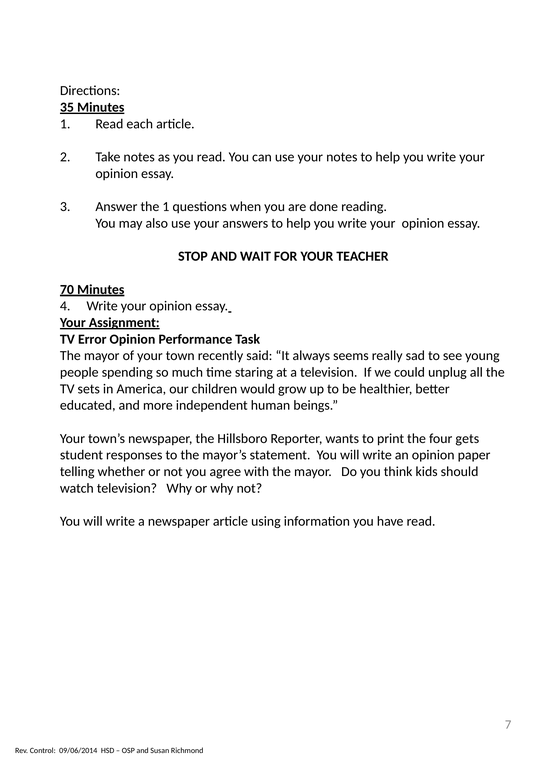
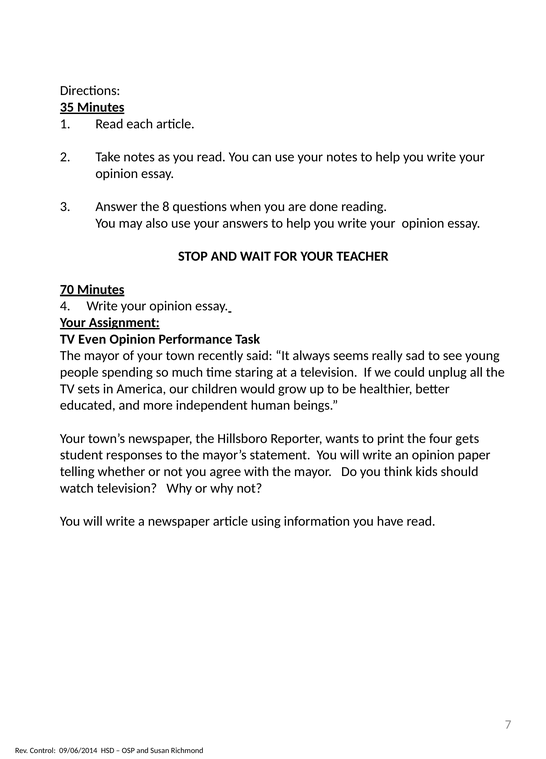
the 1: 1 -> 8
Error: Error -> Even
